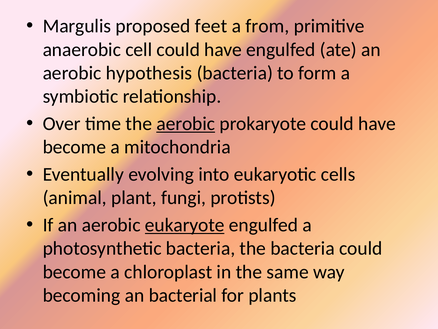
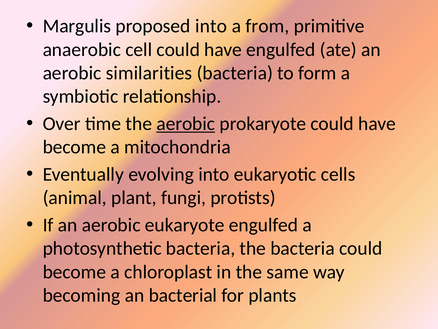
proposed feet: feet -> into
hypothesis: hypothesis -> similarities
eukaryote underline: present -> none
